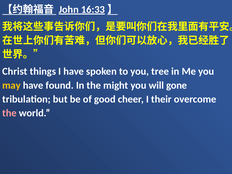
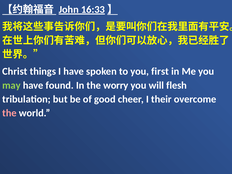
tree: tree -> first
may colour: yellow -> light green
might: might -> worry
gone: gone -> flesh
